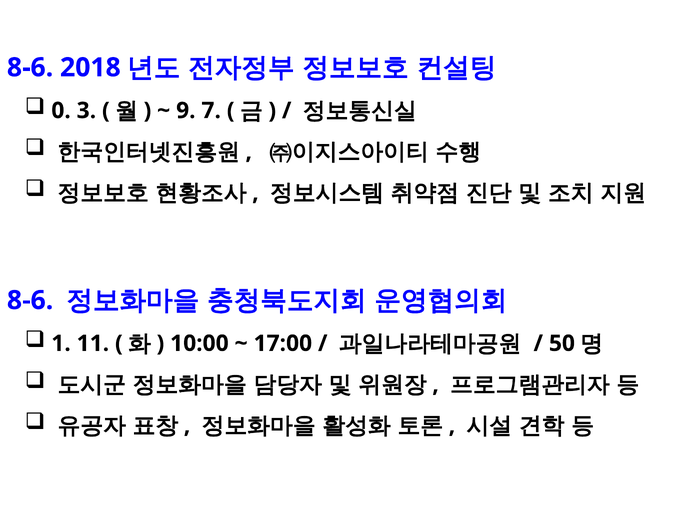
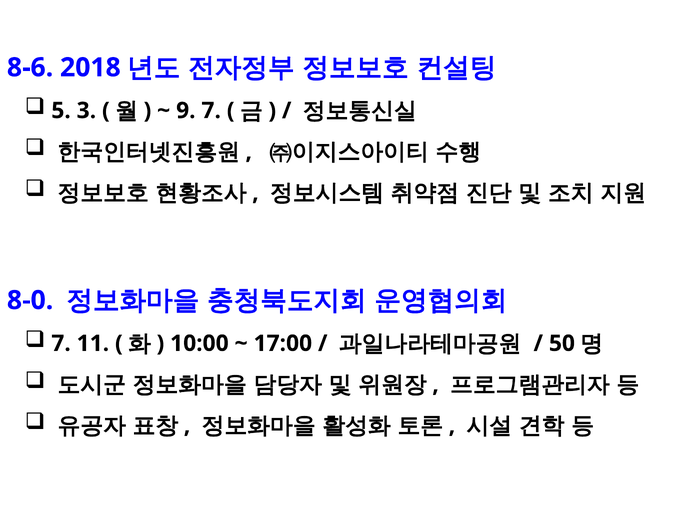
0: 0 -> 5
8-6 at (30, 300): 8-6 -> 8-0
1 at (61, 343): 1 -> 7
